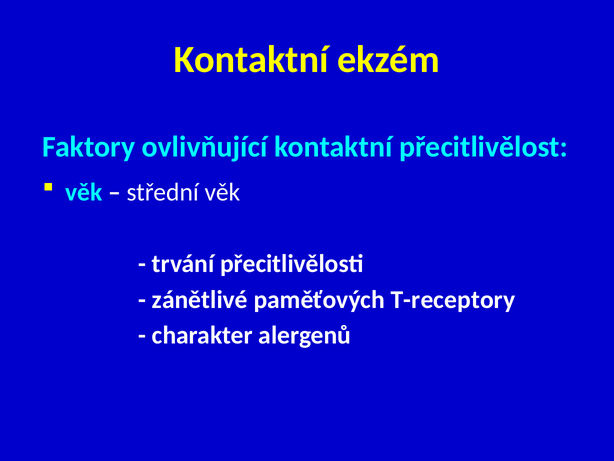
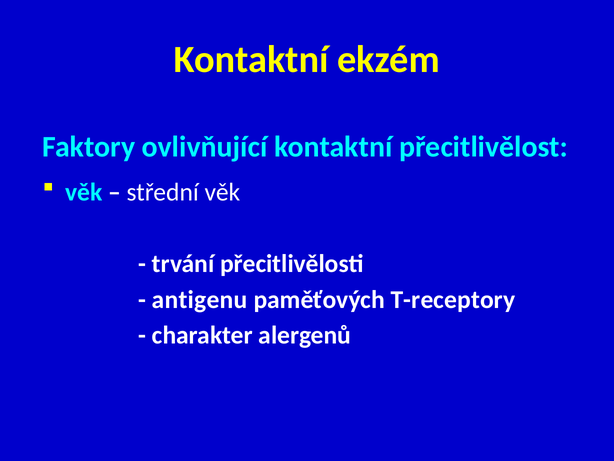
zánětlivé: zánětlivé -> antigenu
